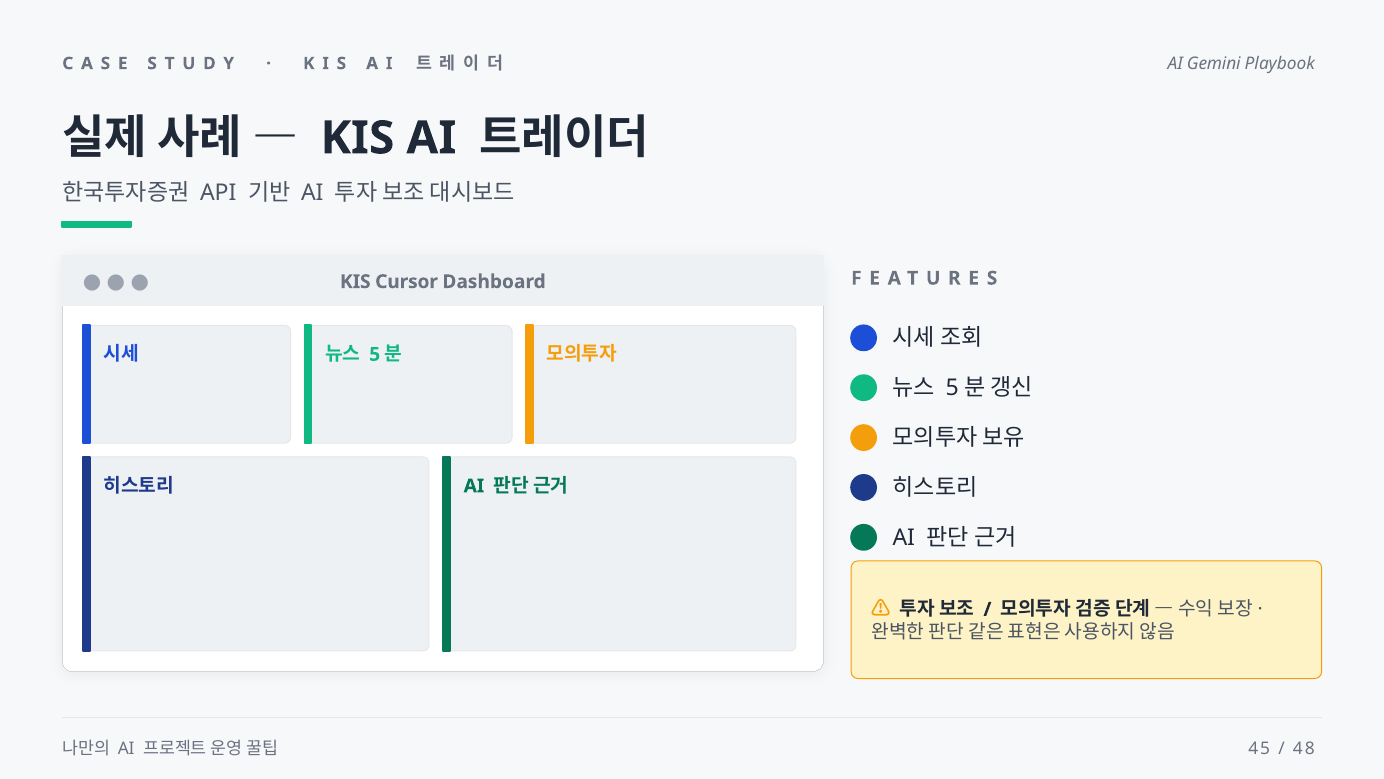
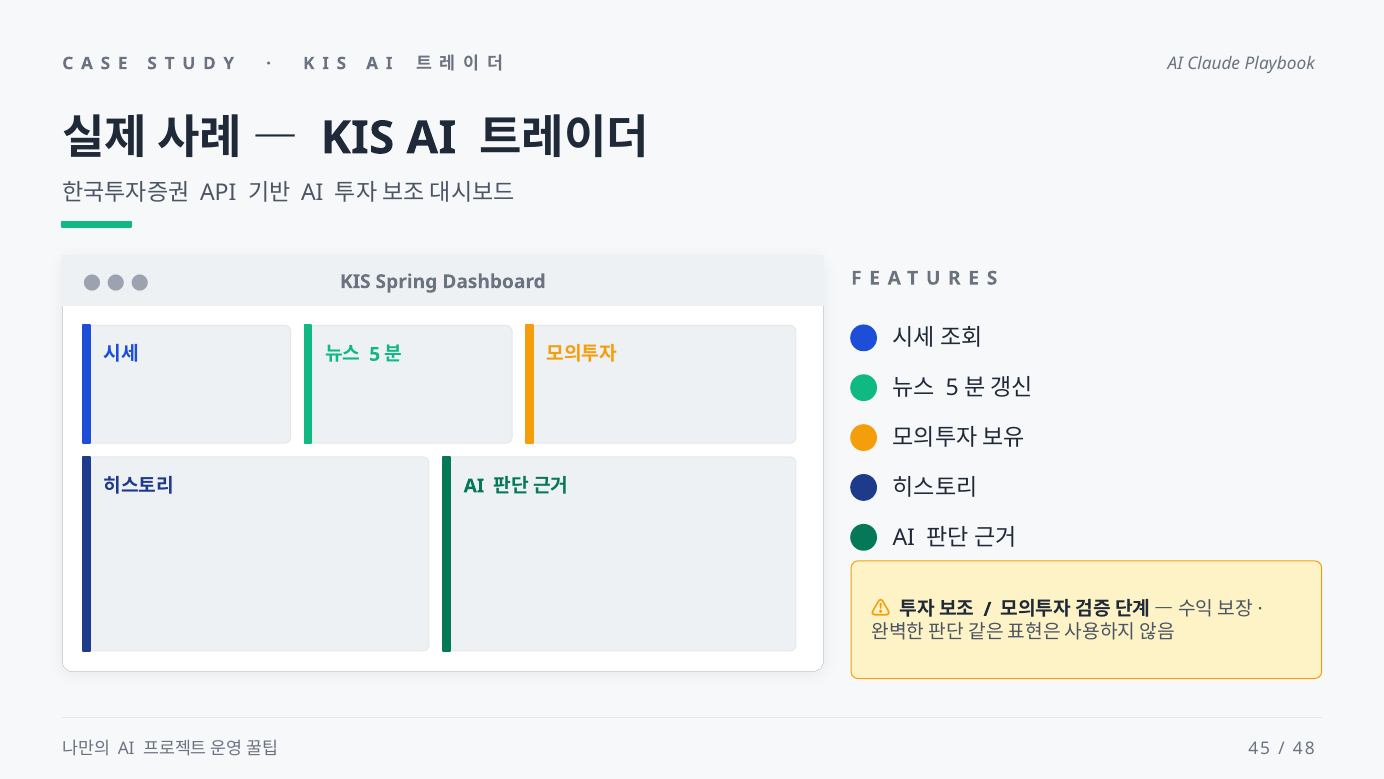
Gemini: Gemini -> Claude
Cursor: Cursor -> Spring
